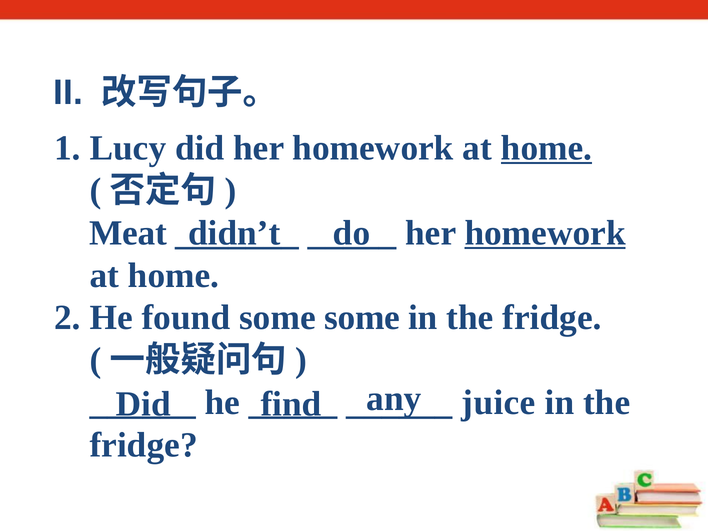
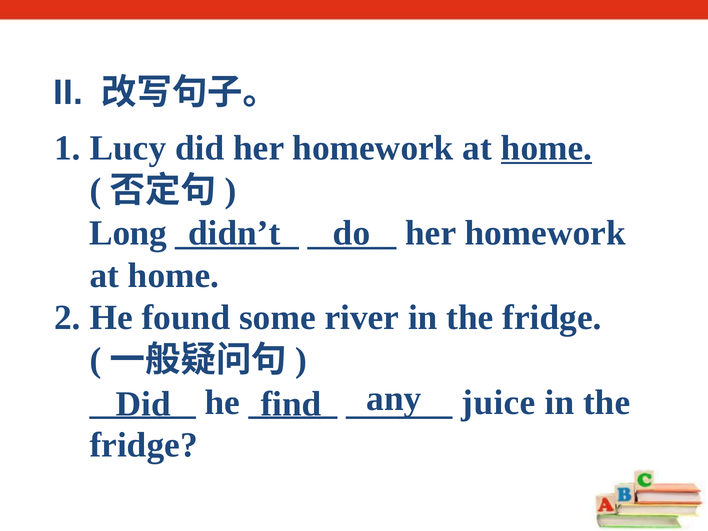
Meat: Meat -> Long
homework at (545, 233) underline: present -> none
some some: some -> river
